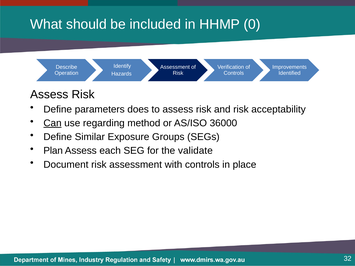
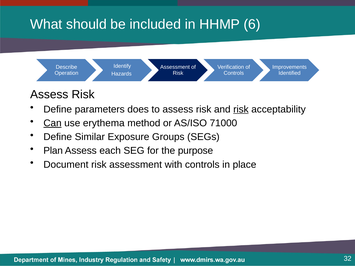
0: 0 -> 6
risk at (241, 109) underline: none -> present
regarding: regarding -> erythema
36000: 36000 -> 71000
validate: validate -> purpose
